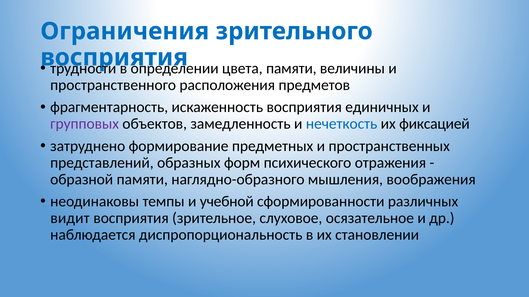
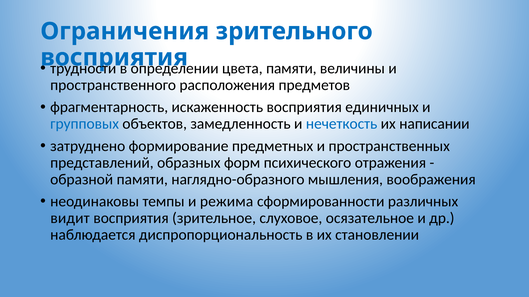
групповых colour: purple -> blue
фиксацией: фиксацией -> написании
учебной: учебной -> режима
